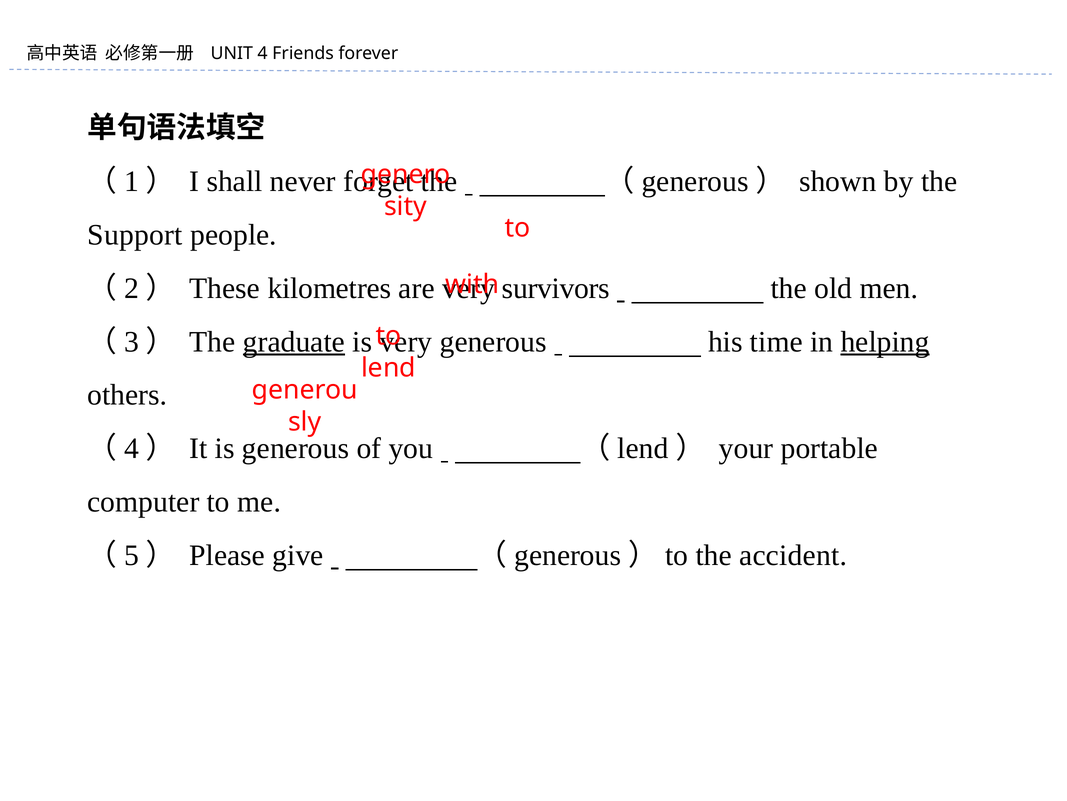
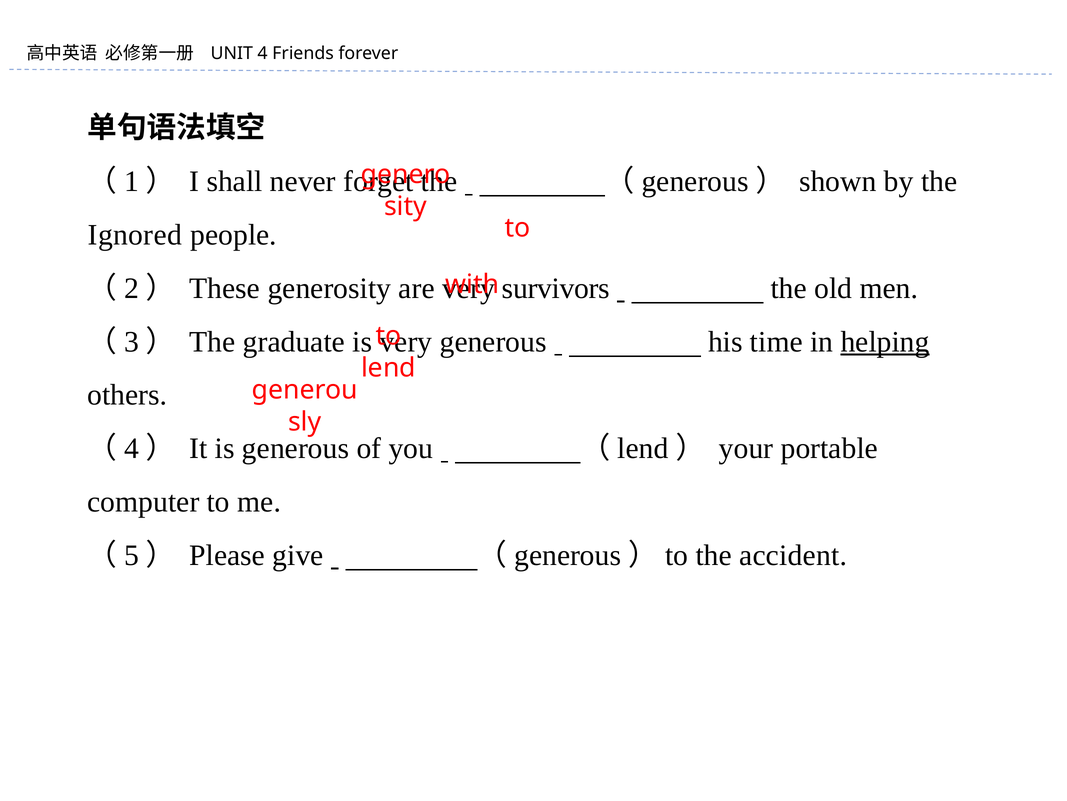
Support: Support -> Ignored
kilometres: kilometres -> generosity
graduate underline: present -> none
